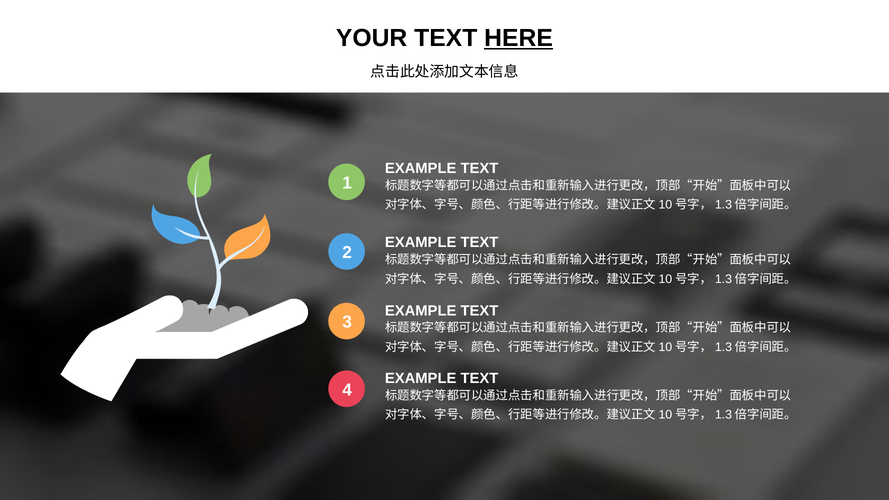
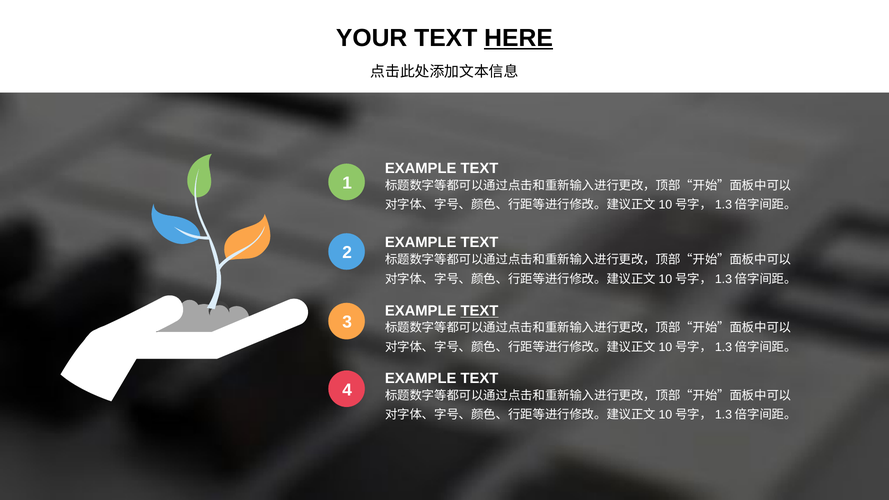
TEXT at (479, 311) underline: none -> present
